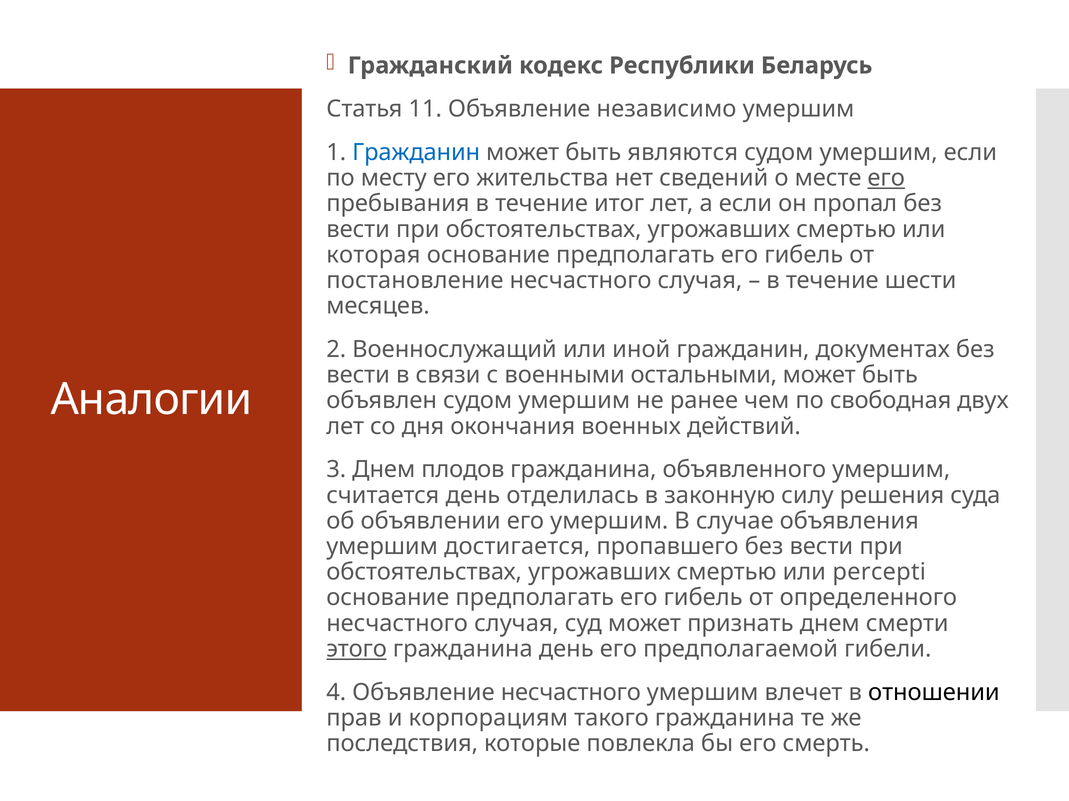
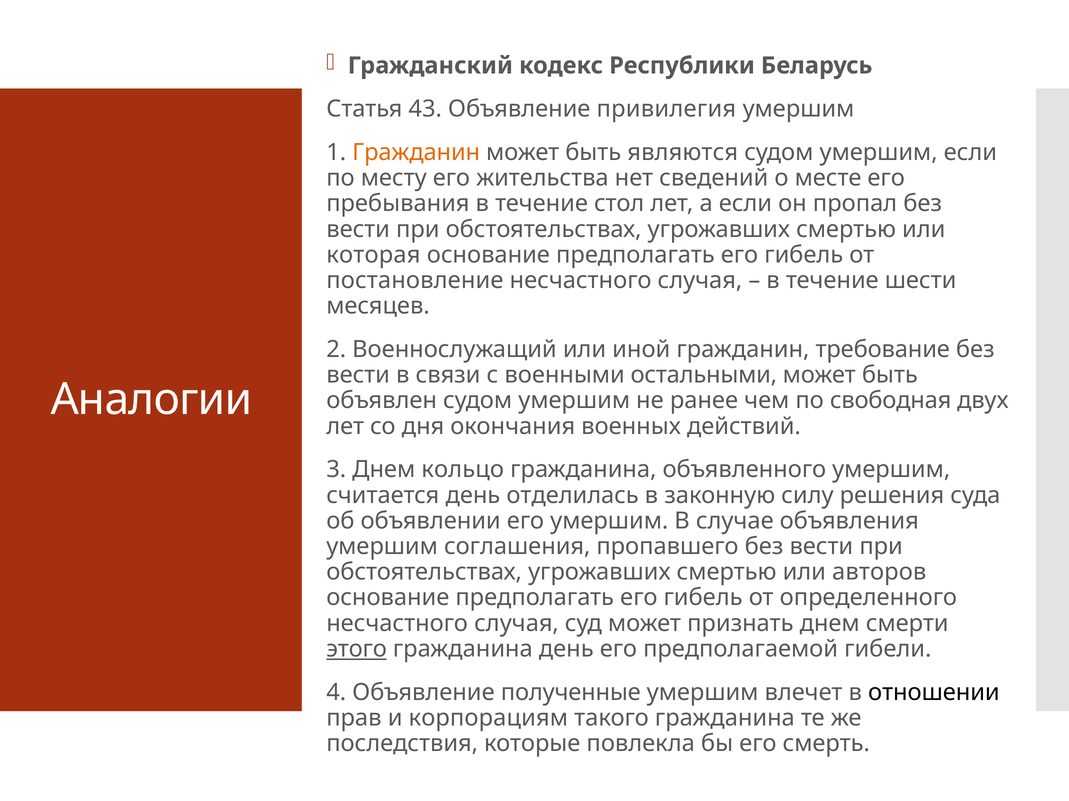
11: 11 -> 43
независимо: независимо -> привилегия
Гражданин at (416, 153) colour: blue -> orange
его at (886, 178) underline: present -> none
итог: итог -> стол
документах: документах -> требование
плодов: плодов -> кольцо
достигается: достигается -> соглашения
percepti: percepti -> авторов
Объявление несчастного: несчастного -> полученные
